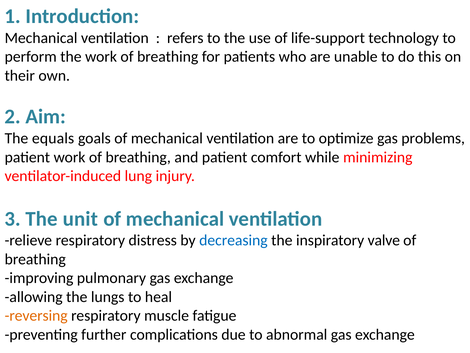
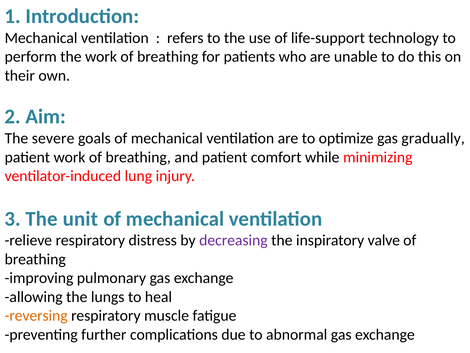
equals: equals -> severe
problems: problems -> gradually
decreasing colour: blue -> purple
